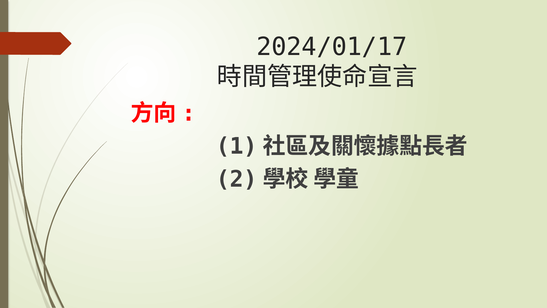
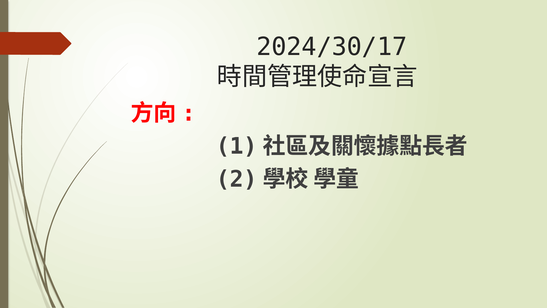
2024/01/17: 2024/01/17 -> 2024/30/17
